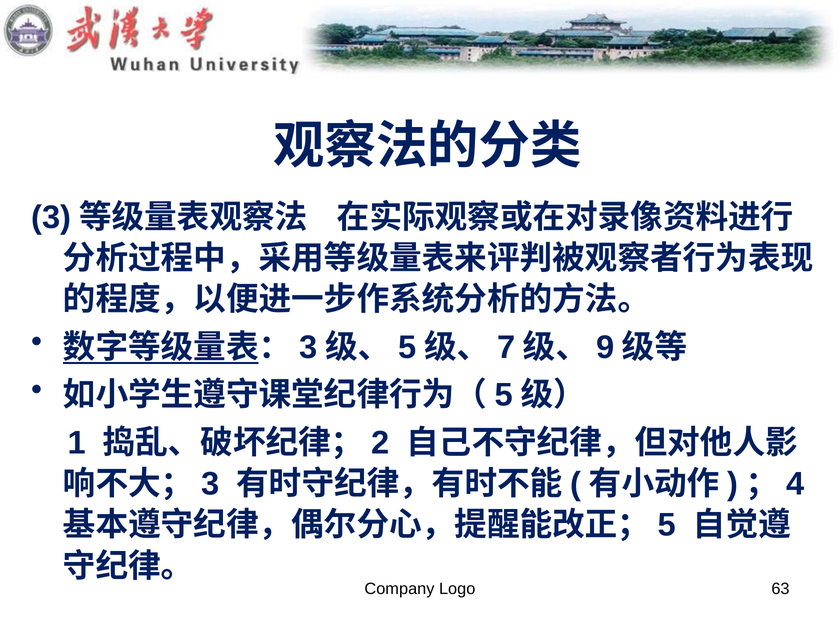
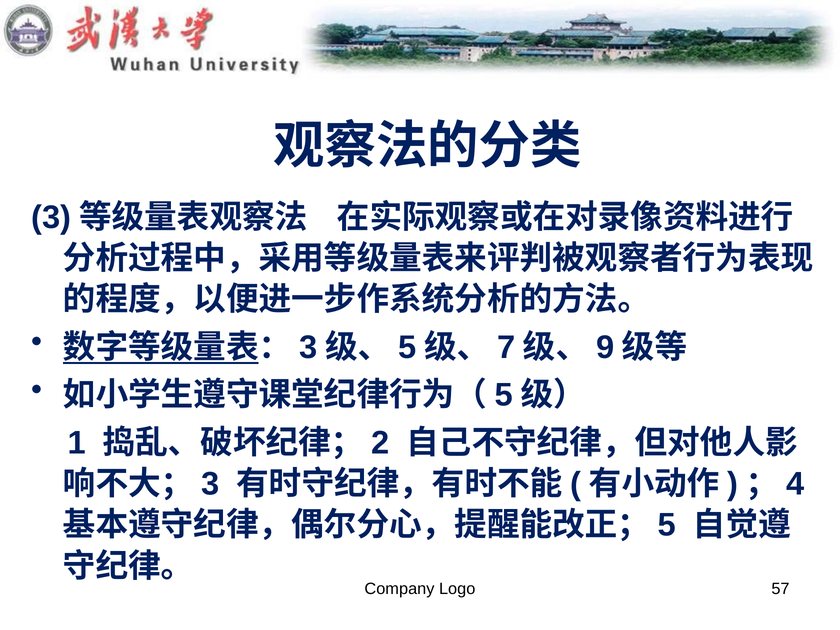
63: 63 -> 57
